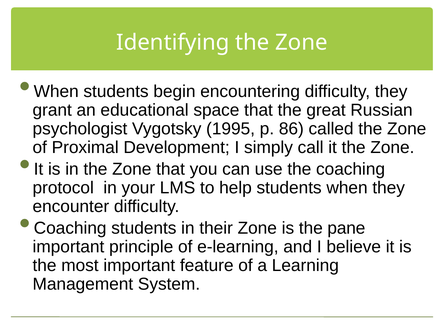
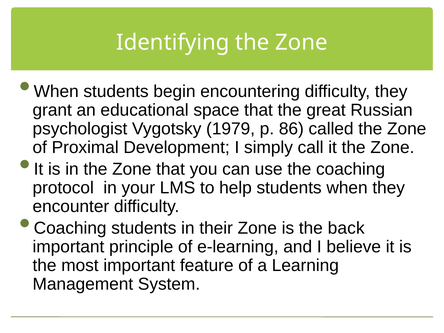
1995: 1995 -> 1979
pane: pane -> back
